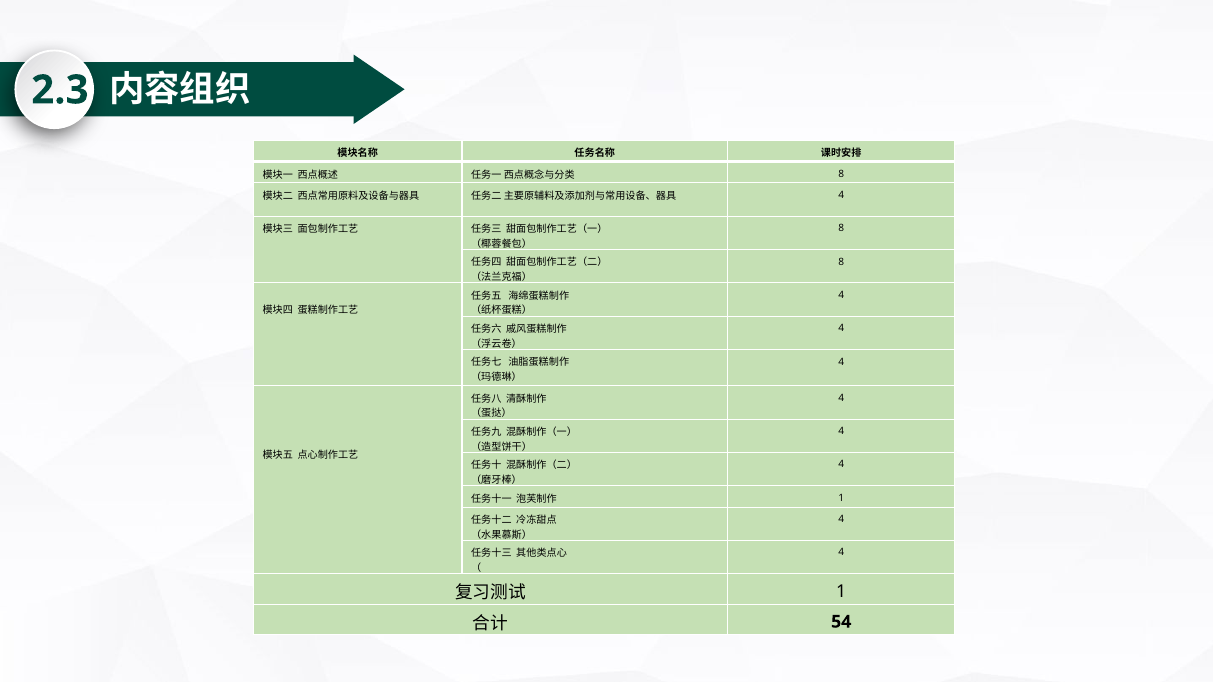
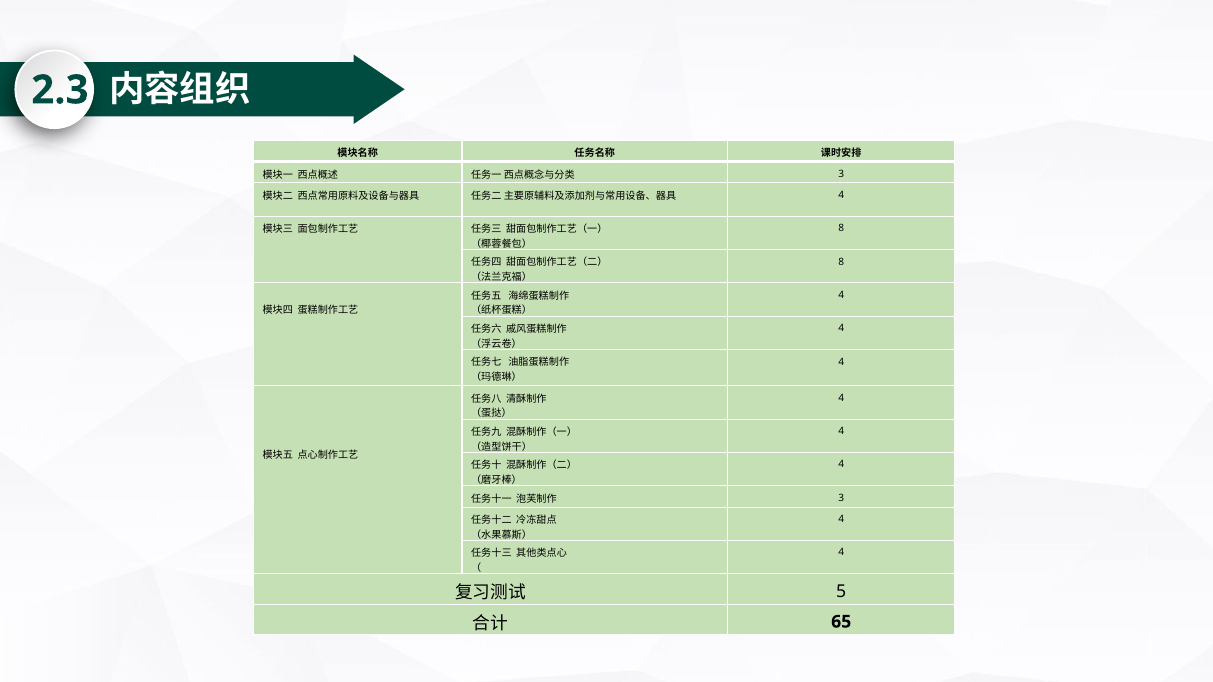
8 at (841, 174): 8 -> 3
1 at (841, 498): 1 -> 3
1 at (841, 592): 1 -> 5
54: 54 -> 65
